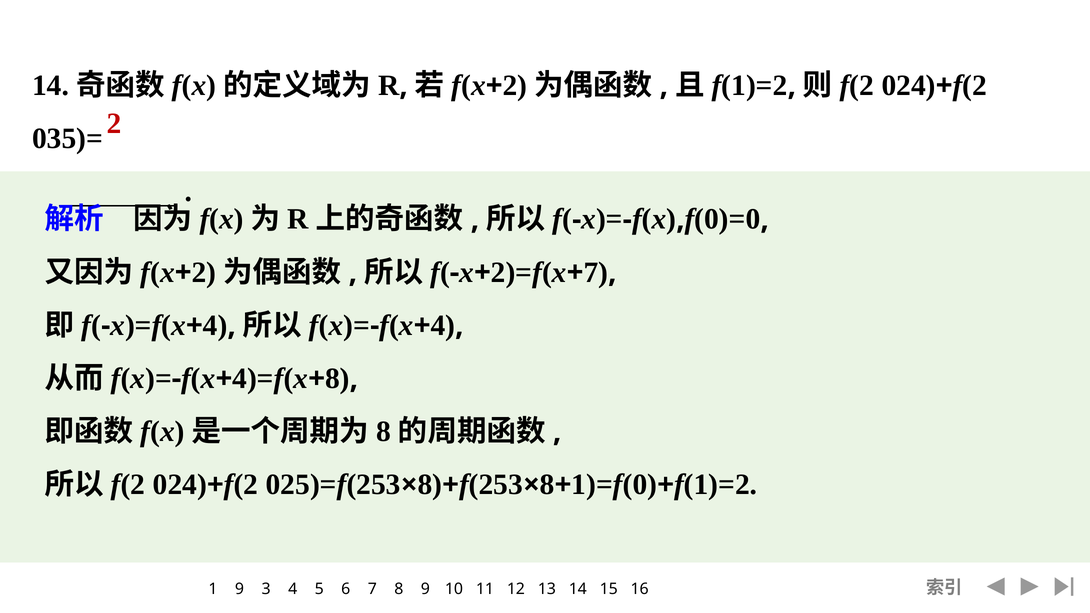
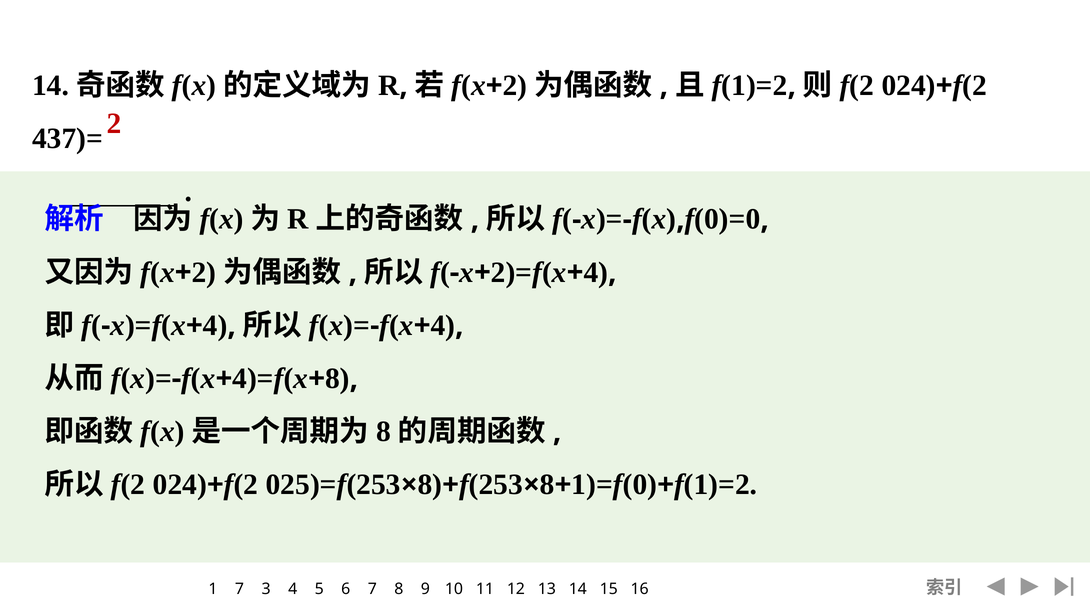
035)=: 035)= -> 437)=
7 at (596, 272): 7 -> 4
9 at (240, 589): 9 -> 7
